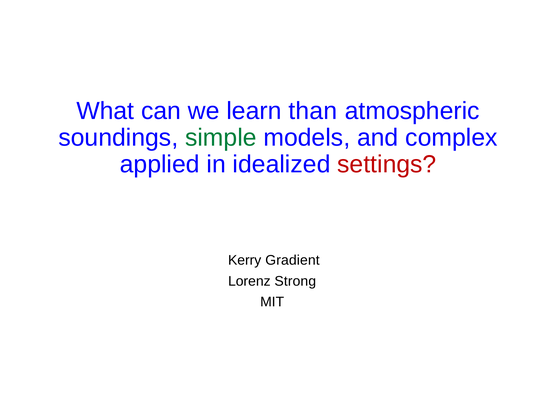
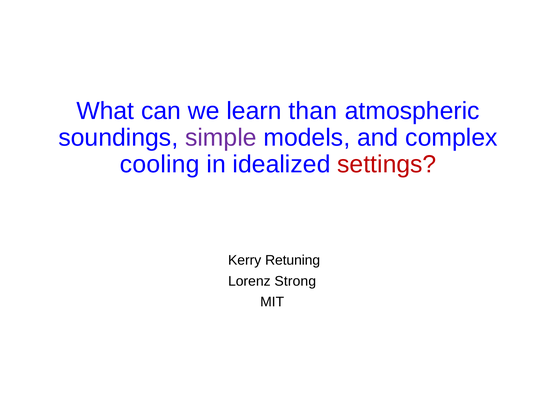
simple colour: green -> purple
applied: applied -> cooling
Gradient: Gradient -> Retuning
